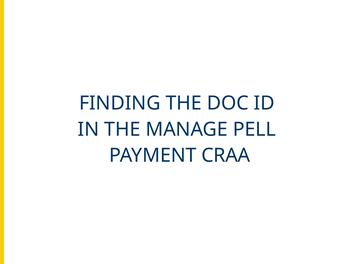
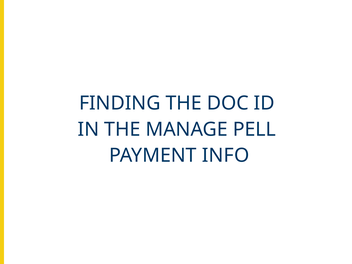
CRAA: CRAA -> INFO
